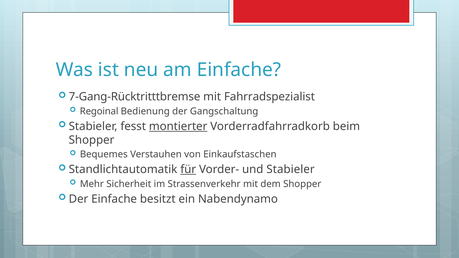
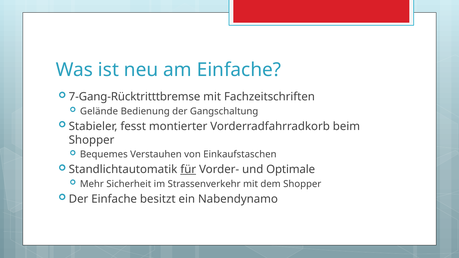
Fahrradspezialist: Fahrradspezialist -> Fachzeitschriften
Regoinal: Regoinal -> Gelände
montierter underline: present -> none
und Stabieler: Stabieler -> Optimale
